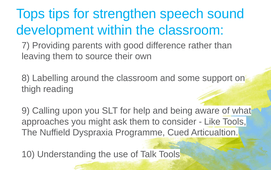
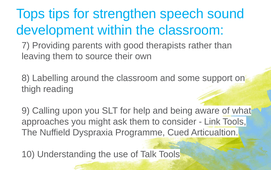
difference: difference -> therapists
Like: Like -> Link
